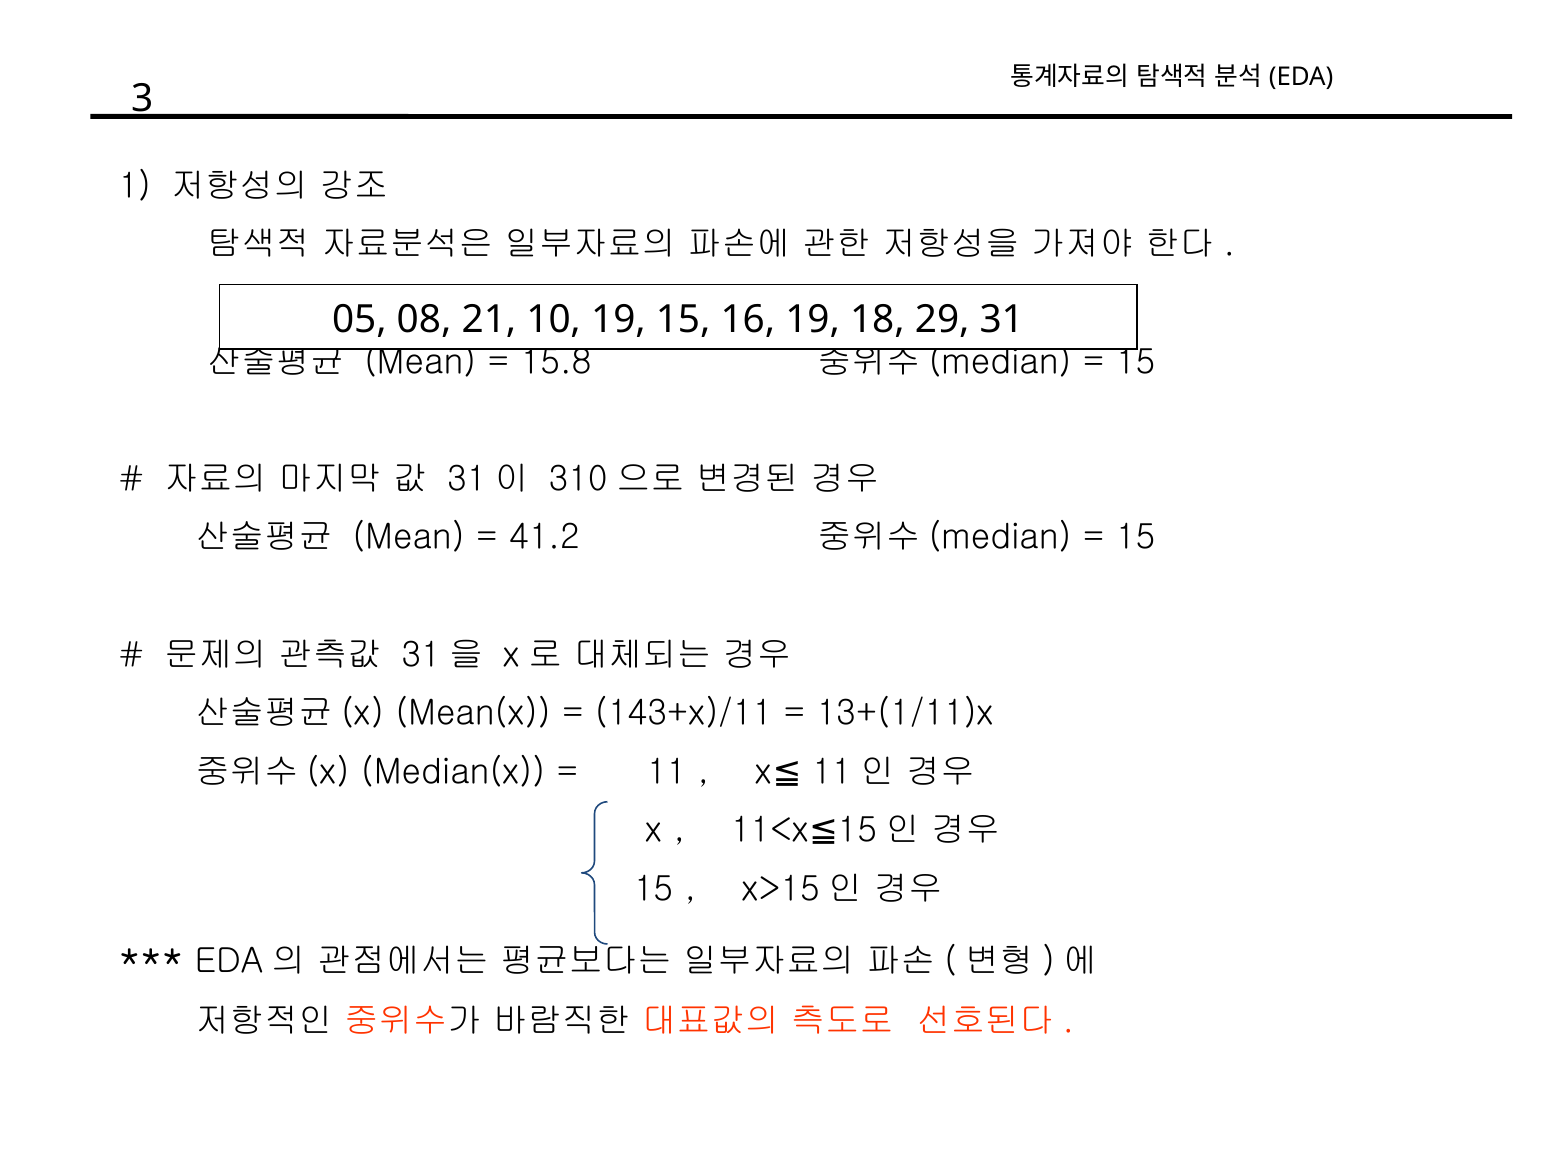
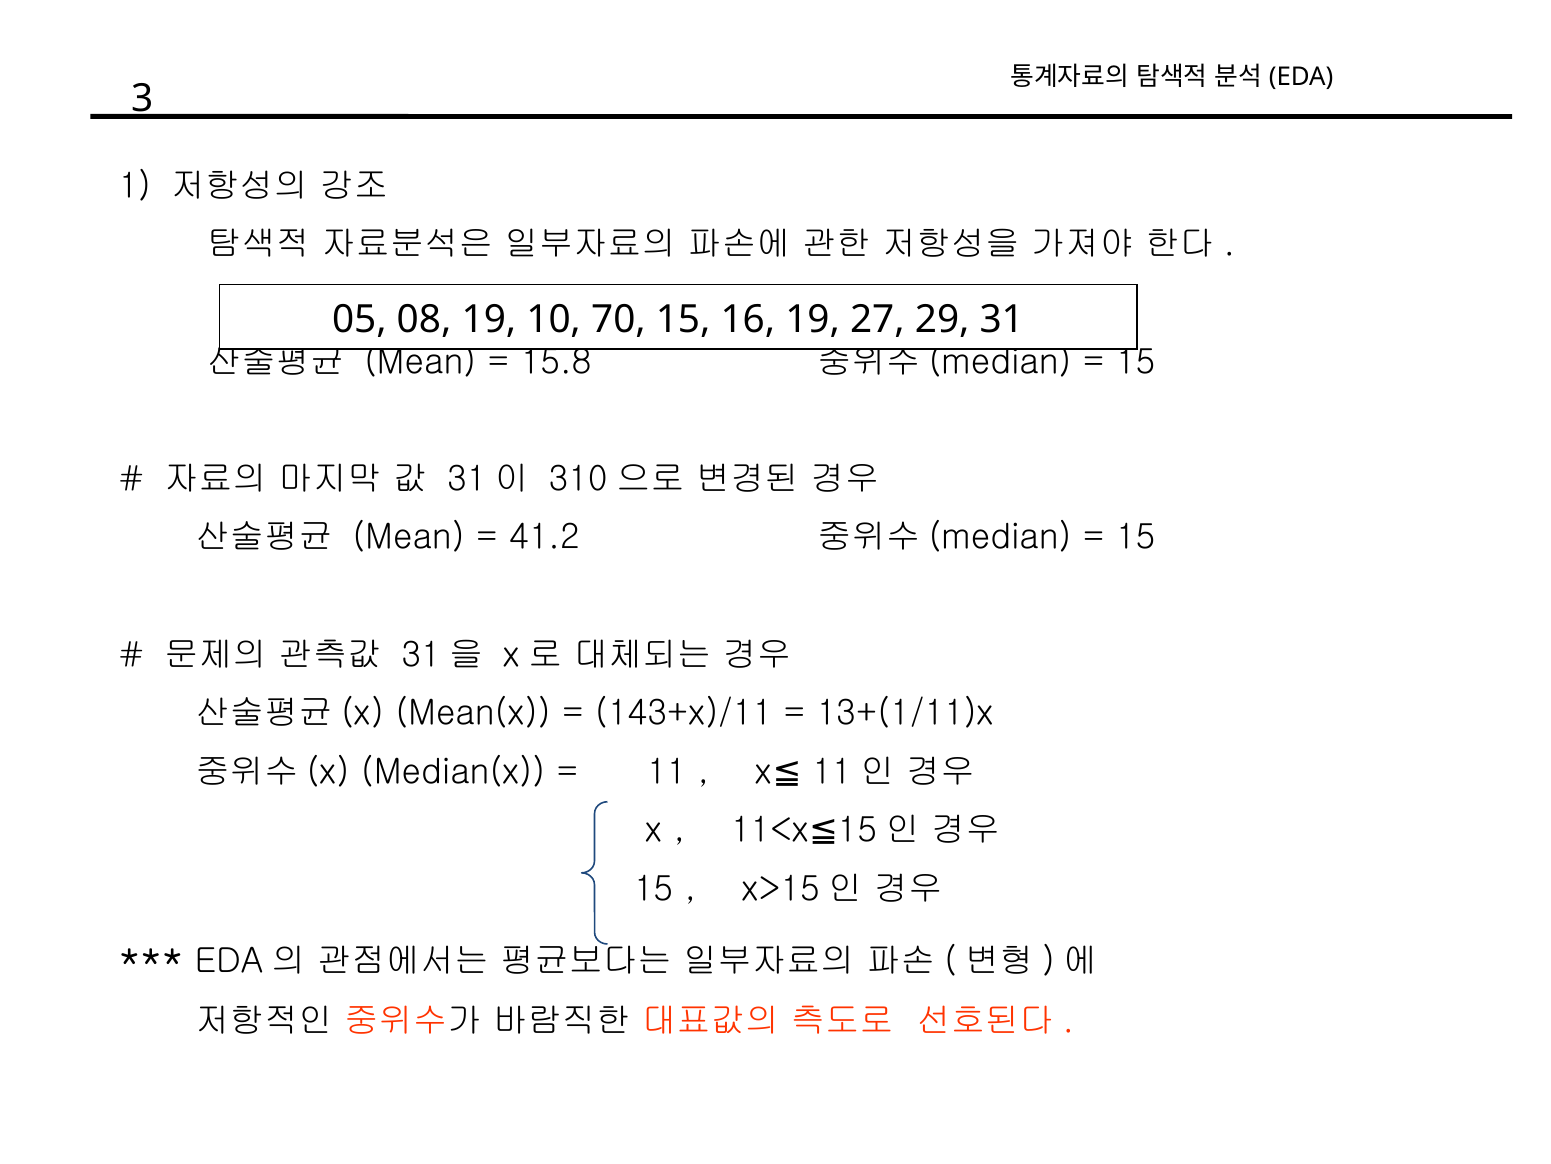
08 21: 21 -> 19
10 19: 19 -> 70
18: 18 -> 27
